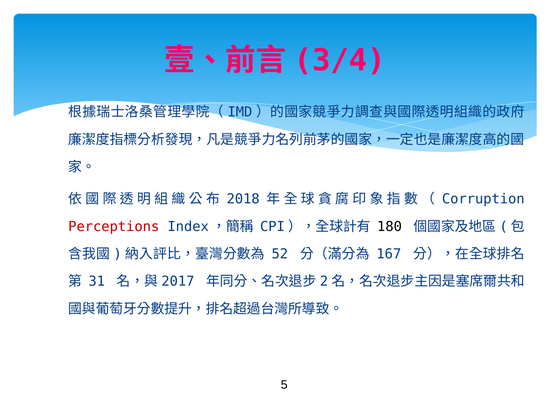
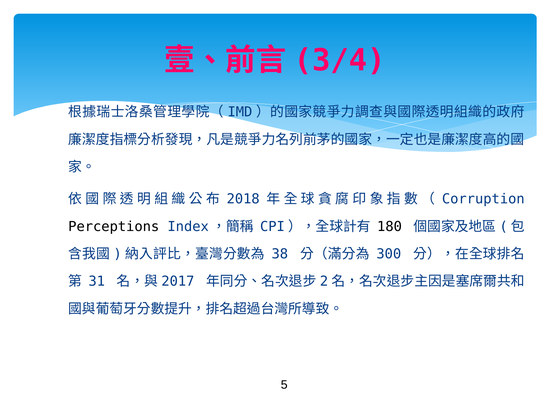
Perceptions colour: red -> black
52: 52 -> 38
167: 167 -> 300
